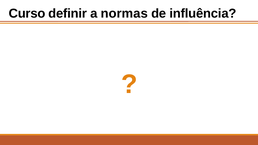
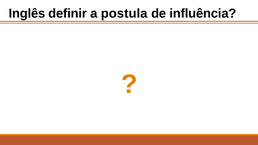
Curso: Curso -> Inglês
normas: normas -> postula
